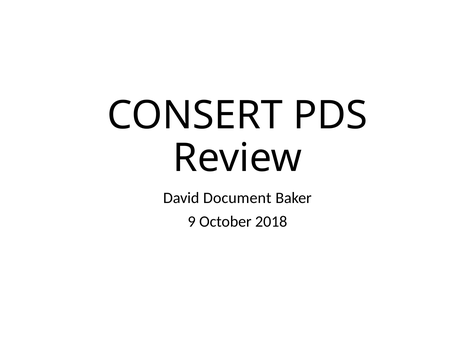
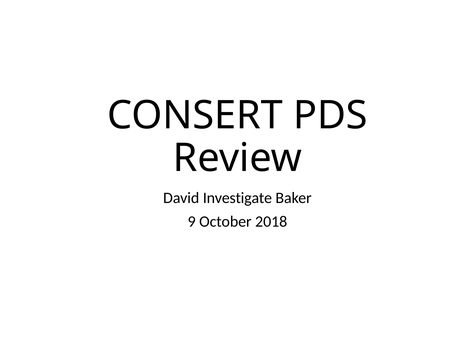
Document: Document -> Investigate
